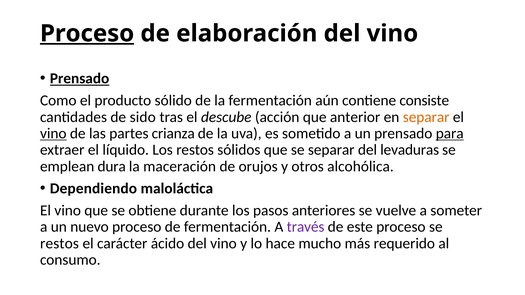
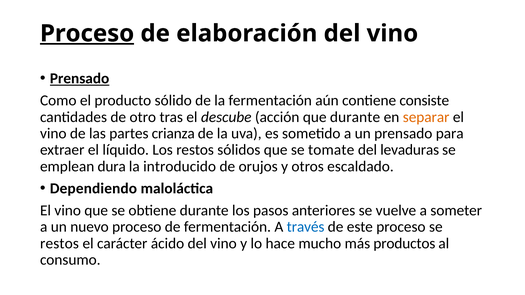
sido: sido -> otro
que anterior: anterior -> durante
vino at (53, 134) underline: present -> none
para underline: present -> none
se separar: separar -> tomate
maceración: maceración -> introducido
alcohólica: alcohólica -> escaldado
través colour: purple -> blue
requerido: requerido -> productos
